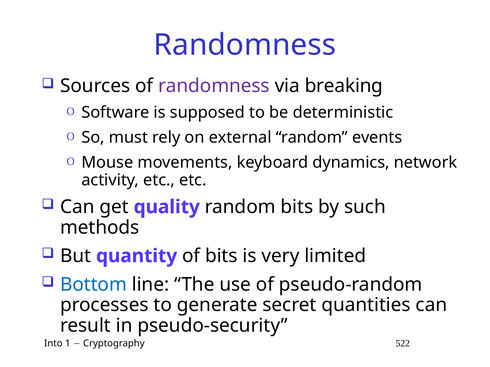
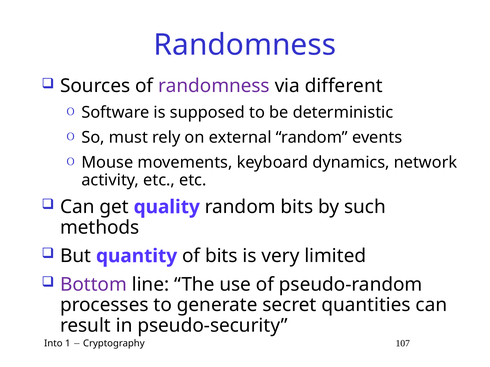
breaking: breaking -> different
Bottom colour: blue -> purple
522: 522 -> 107
